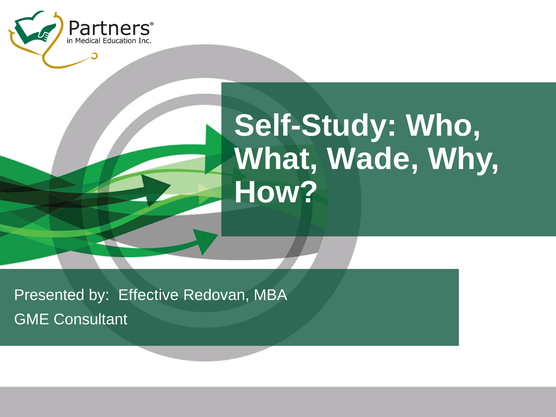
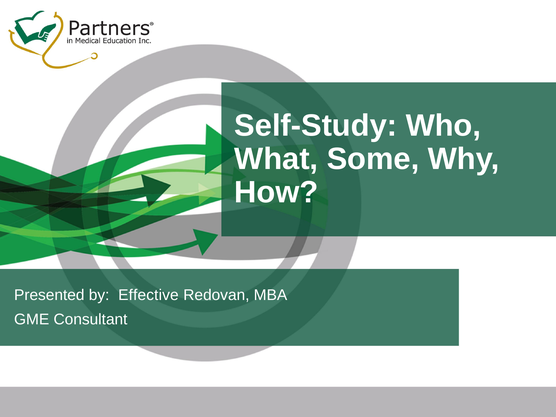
Wade: Wade -> Some
